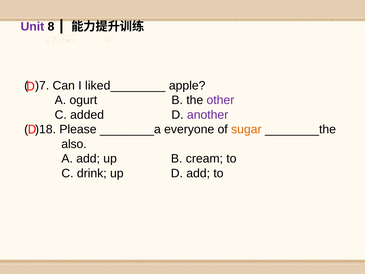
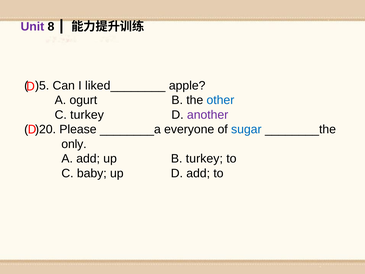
)7: )7 -> )5
other colour: purple -> blue
C added: added -> turkey
)18: )18 -> )20
sugar colour: orange -> blue
also: also -> only
B cream: cream -> turkey
drink: drink -> baby
